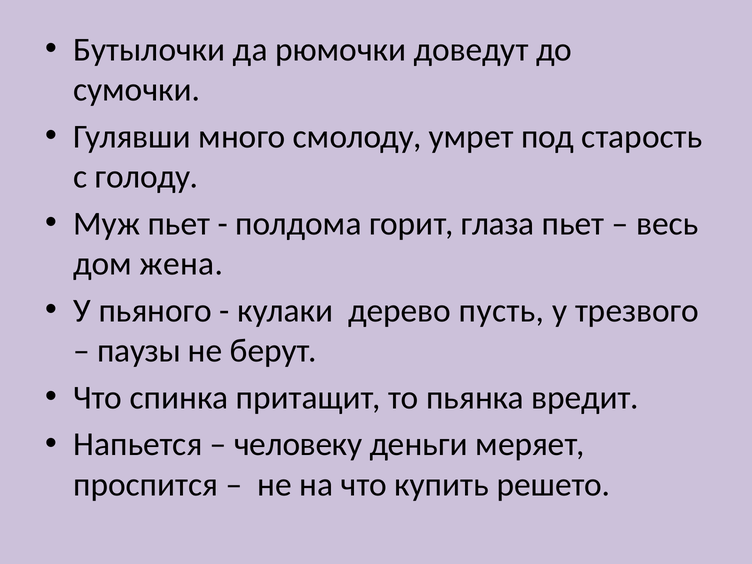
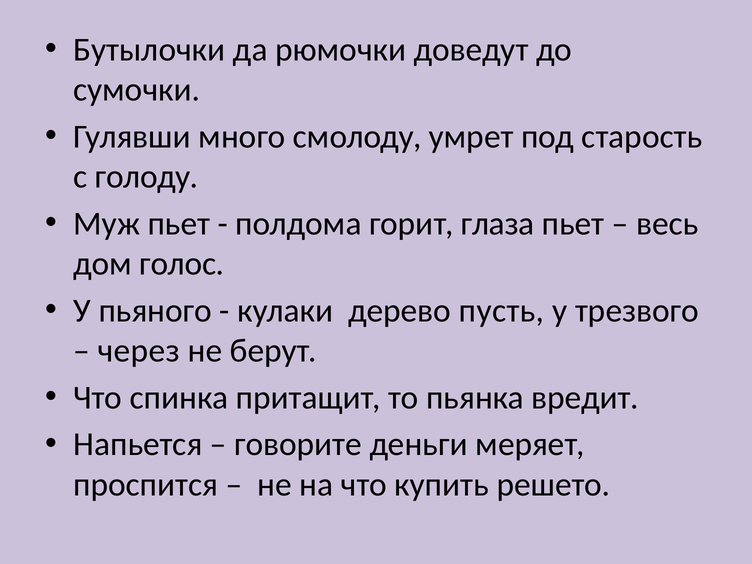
жена: жена -> голос
паузы: паузы -> через
человеку: человеку -> говорите
